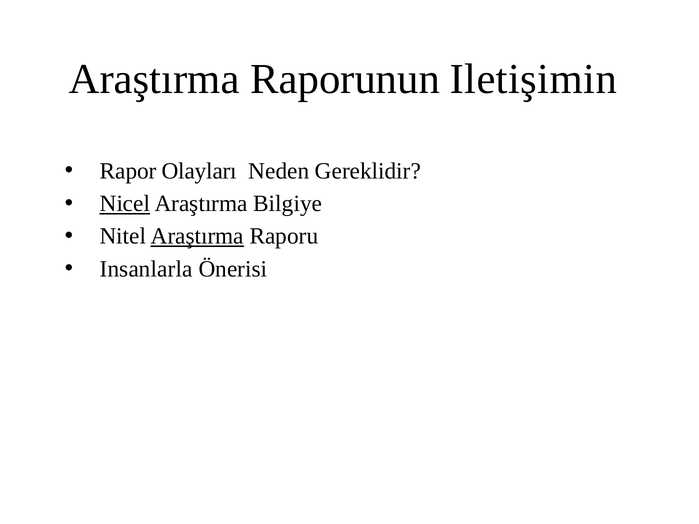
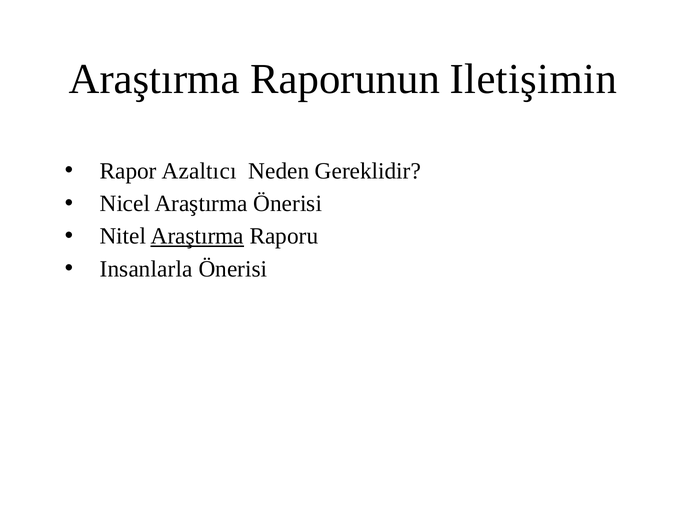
Olayları: Olayları -> Azaltıcı
Nicel underline: present -> none
Araştırma Bilgiye: Bilgiye -> Önerisi
